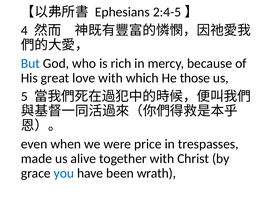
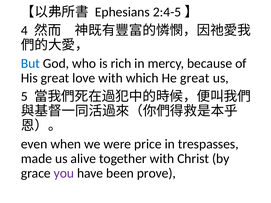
He those: those -> great
you colour: blue -> purple
wrath: wrath -> prove
